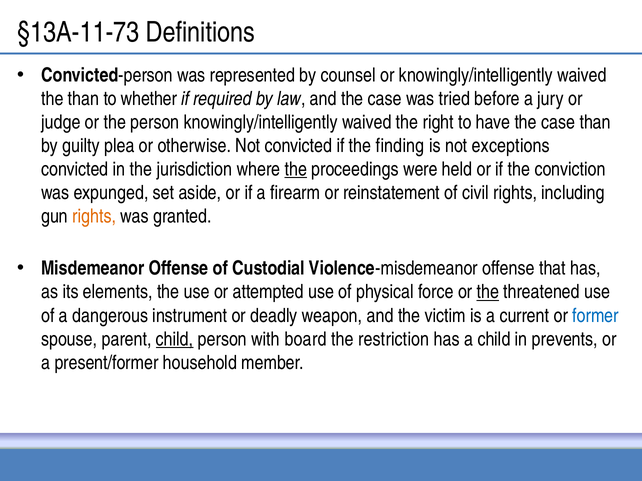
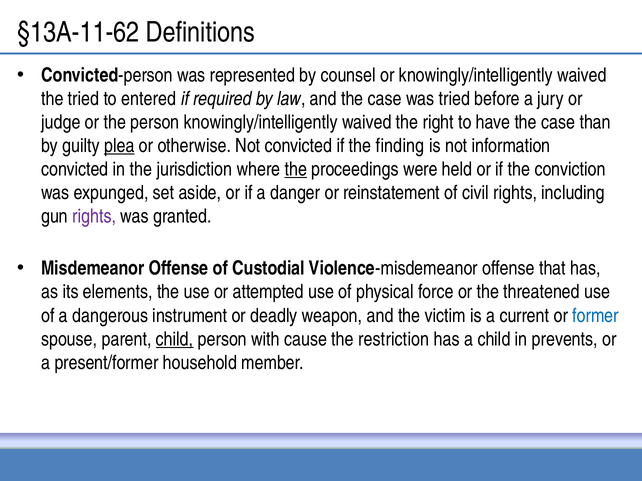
§13A-11-73: §13A-11-73 -> §13A-11-62
the than: than -> tried
whether: whether -> entered
plea underline: none -> present
exceptions: exceptions -> information
firearm: firearm -> danger
rights at (94, 216) colour: orange -> purple
the at (488, 292) underline: present -> none
board: board -> cause
